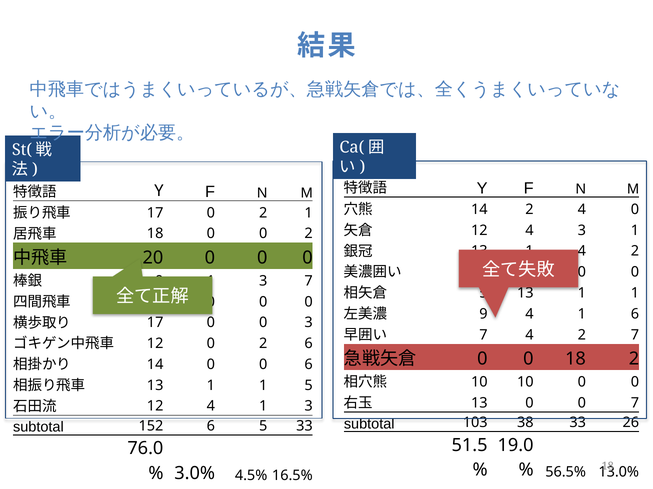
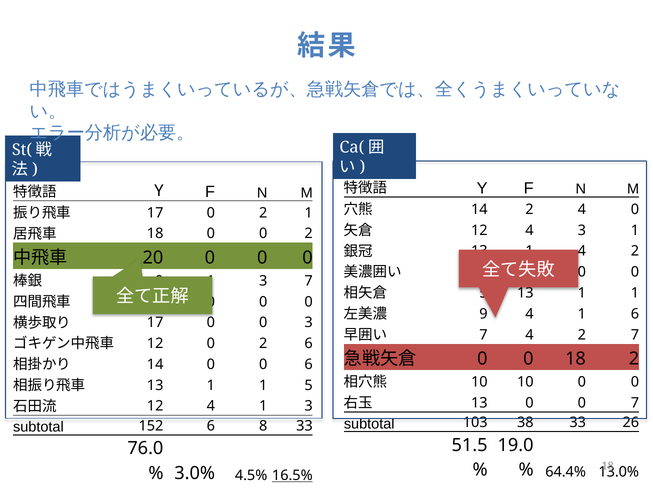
6 5: 5 -> 8
56.5%: 56.5% -> 64.4%
16.5% underline: none -> present
